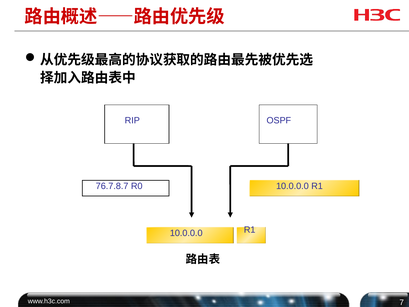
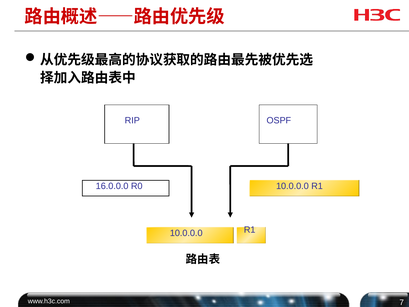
76.7.8.7: 76.7.8.7 -> 16.0.0.0
